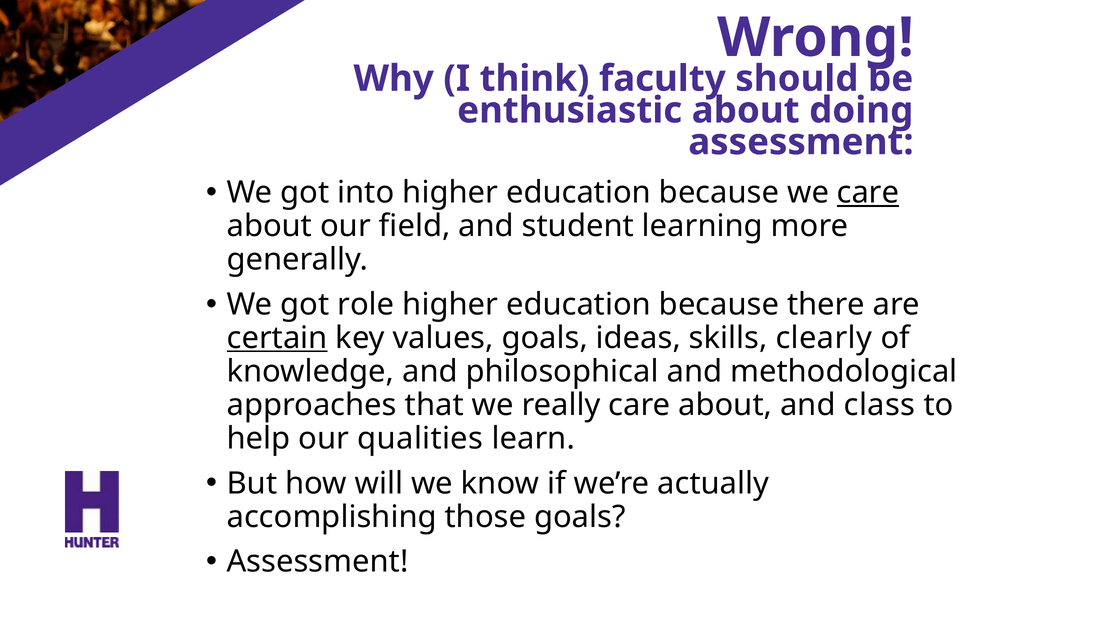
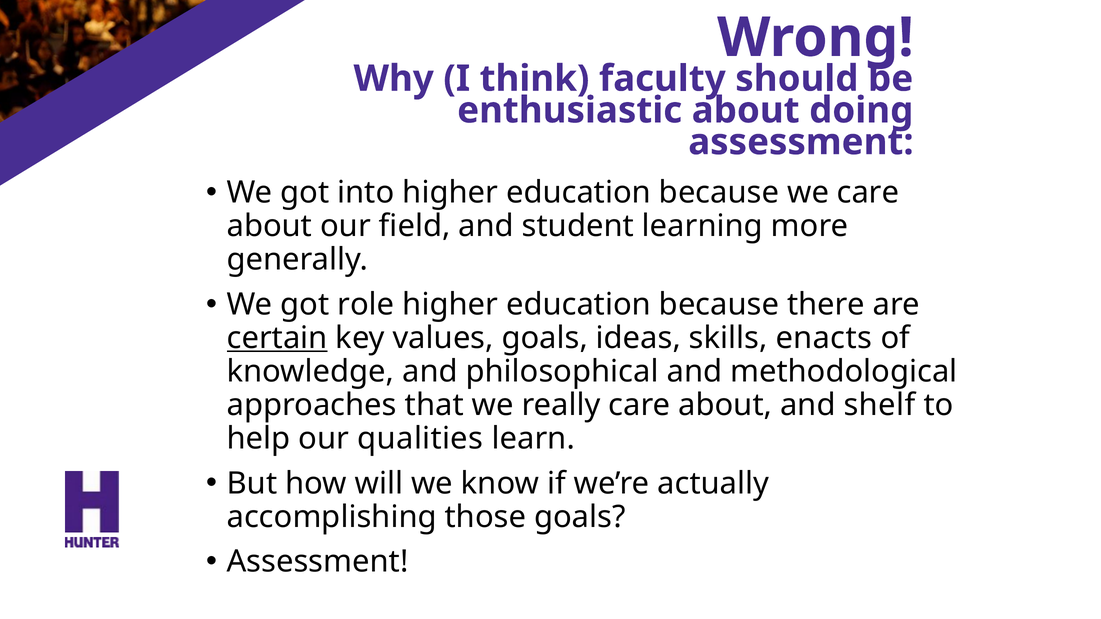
care at (868, 193) underline: present -> none
clearly: clearly -> enacts
class: class -> shelf
